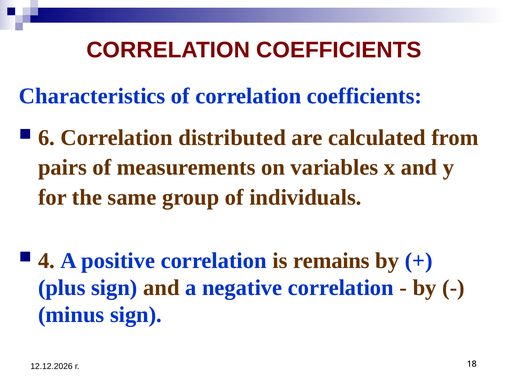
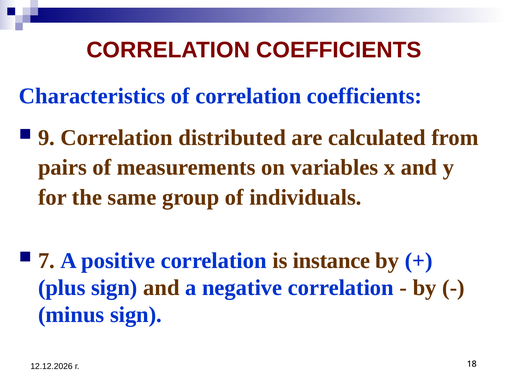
6: 6 -> 9
4: 4 -> 7
remains: remains -> instance
